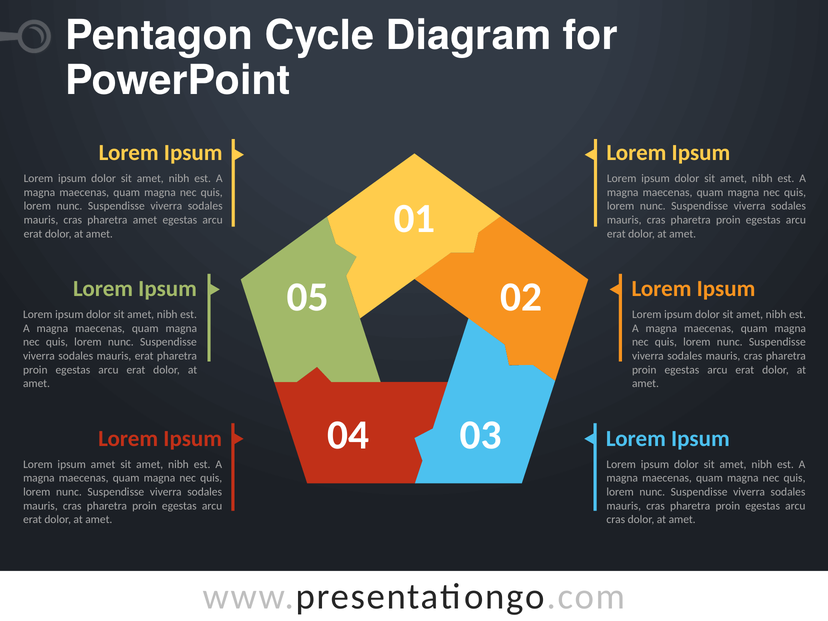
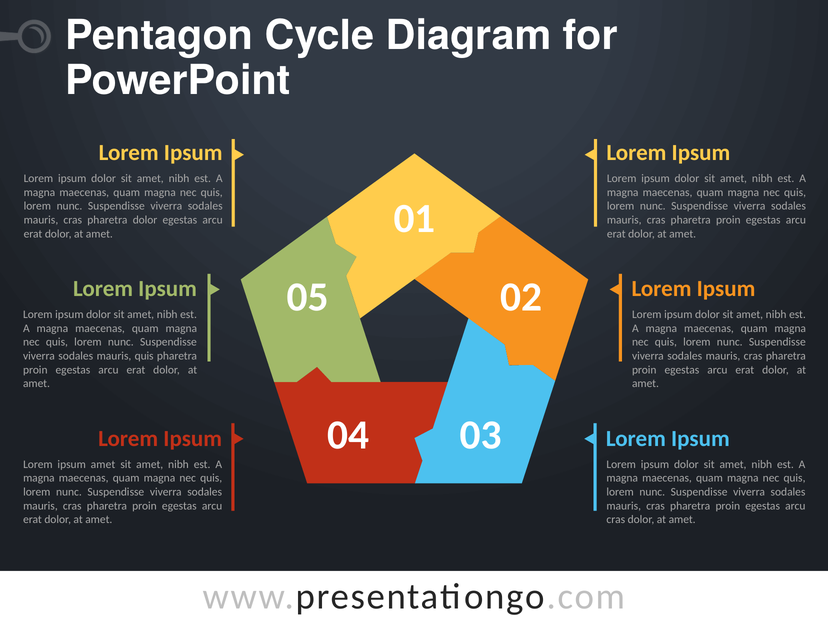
pharetra amet: amet -> dolor
mauris erat: erat -> quis
